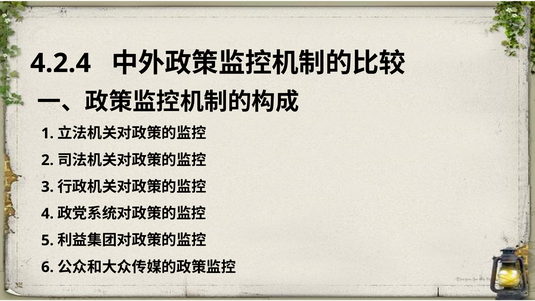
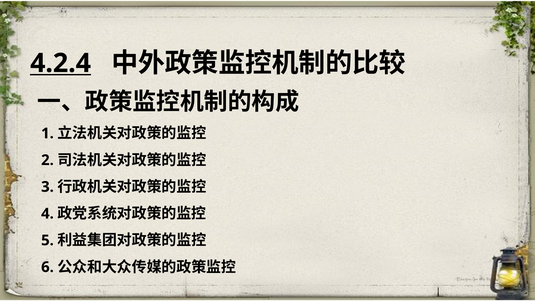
4.2.4 underline: none -> present
